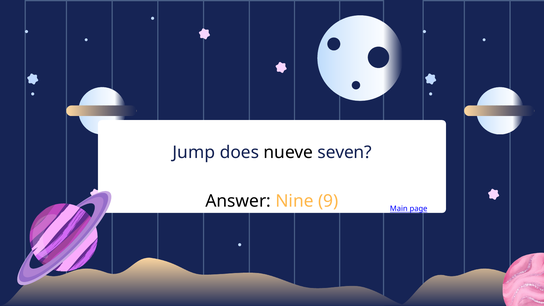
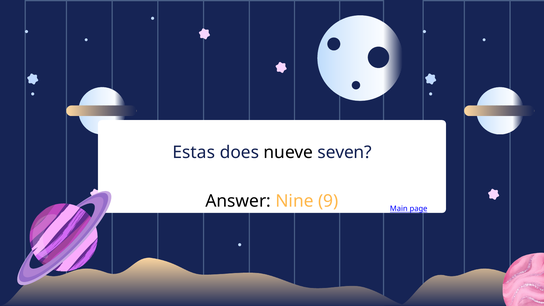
Jump: Jump -> Estas
